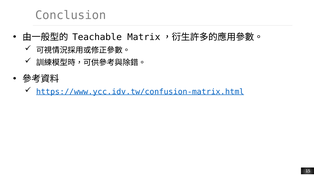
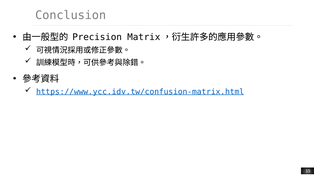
Teachable: Teachable -> Precision
